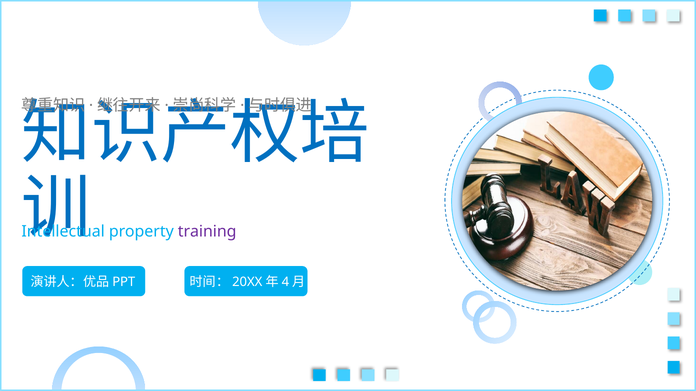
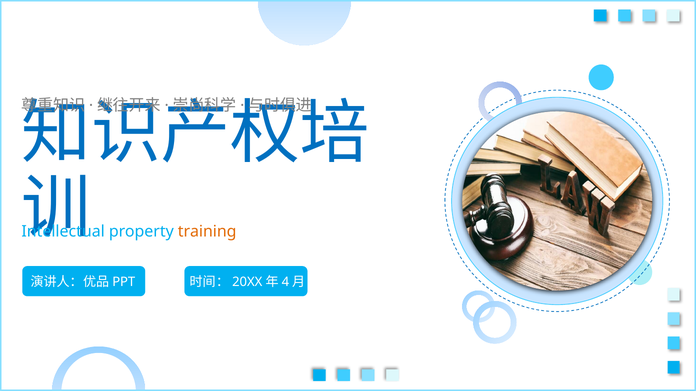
training colour: purple -> orange
